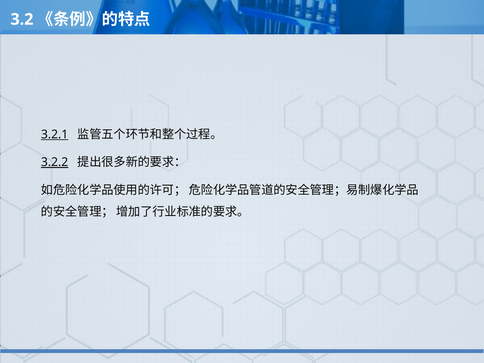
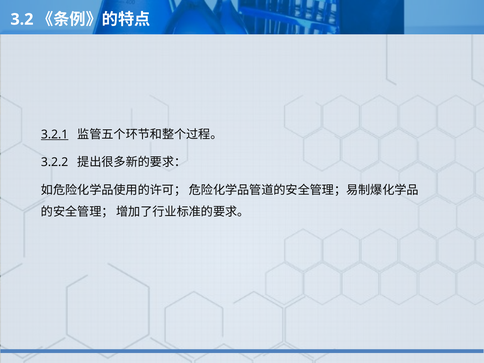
3.2.2 underline: present -> none
